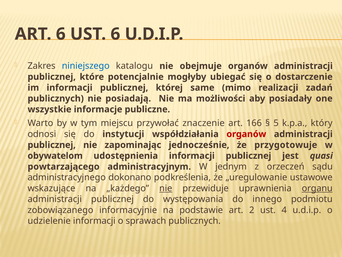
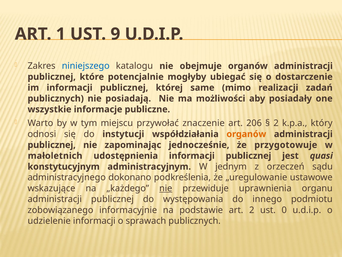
ART 6: 6 -> 1
UST 6: 6 -> 9
166: 166 -> 206
5 at (276, 123): 5 -> 2
organów at (246, 134) colour: red -> orange
obywatelom: obywatelom -> małoletnich
powtarzającego: powtarzającego -> konstytucyjnym
organu underline: present -> none
4: 4 -> 0
